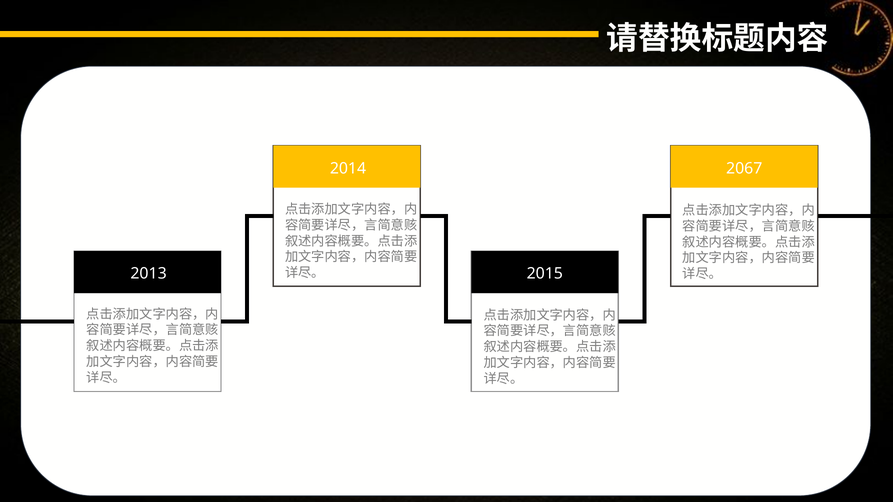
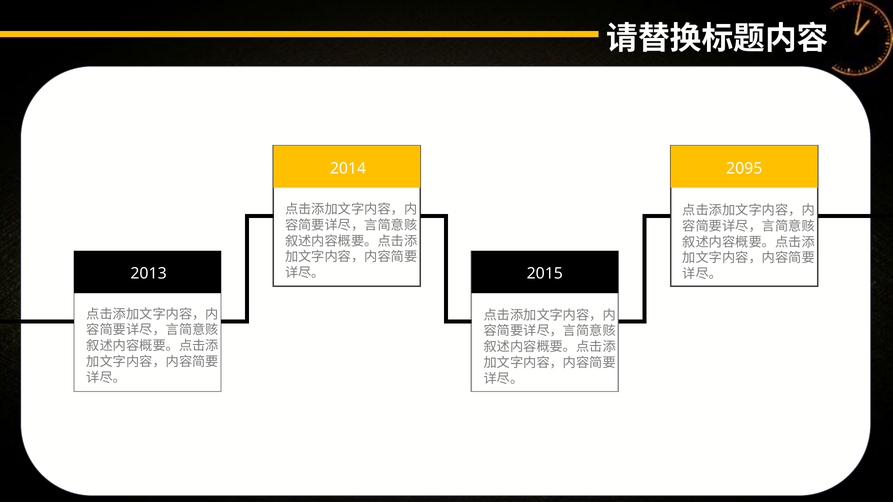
2067: 2067 -> 2095
